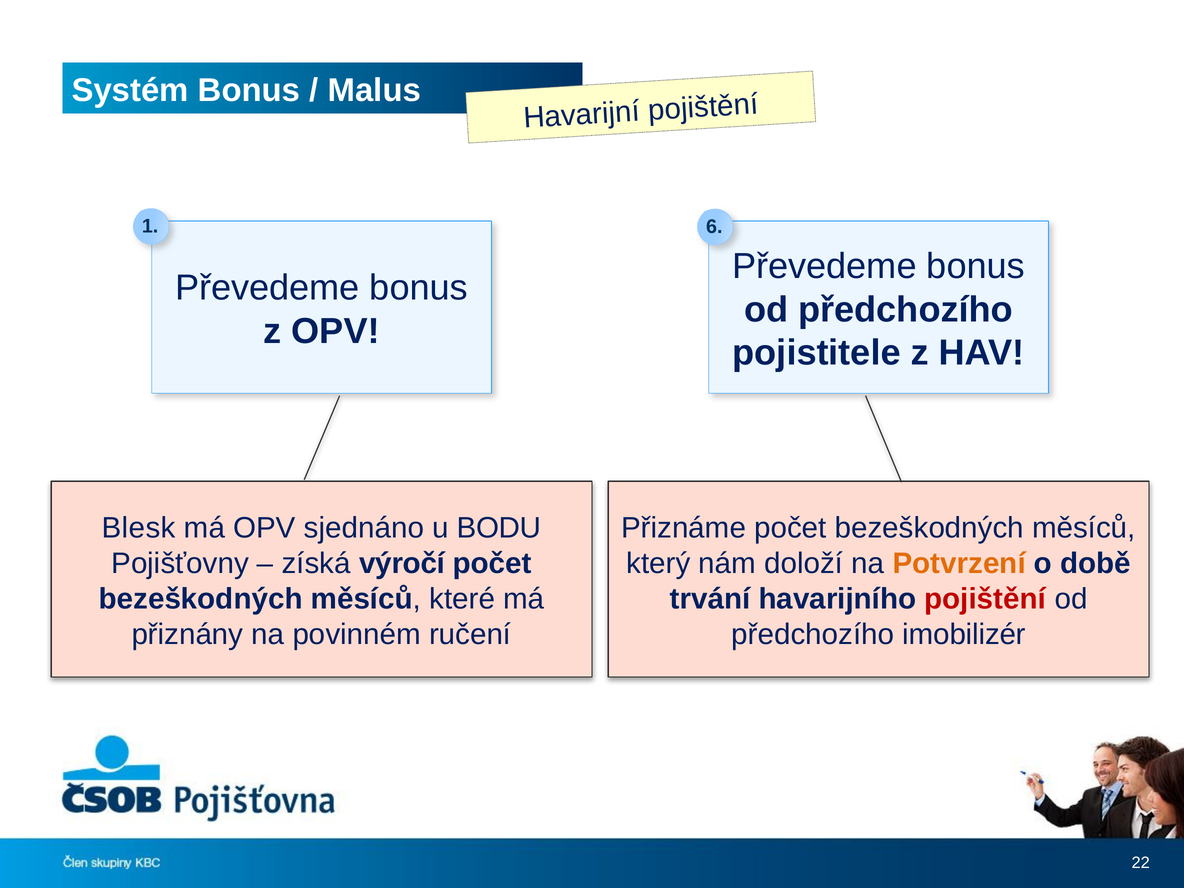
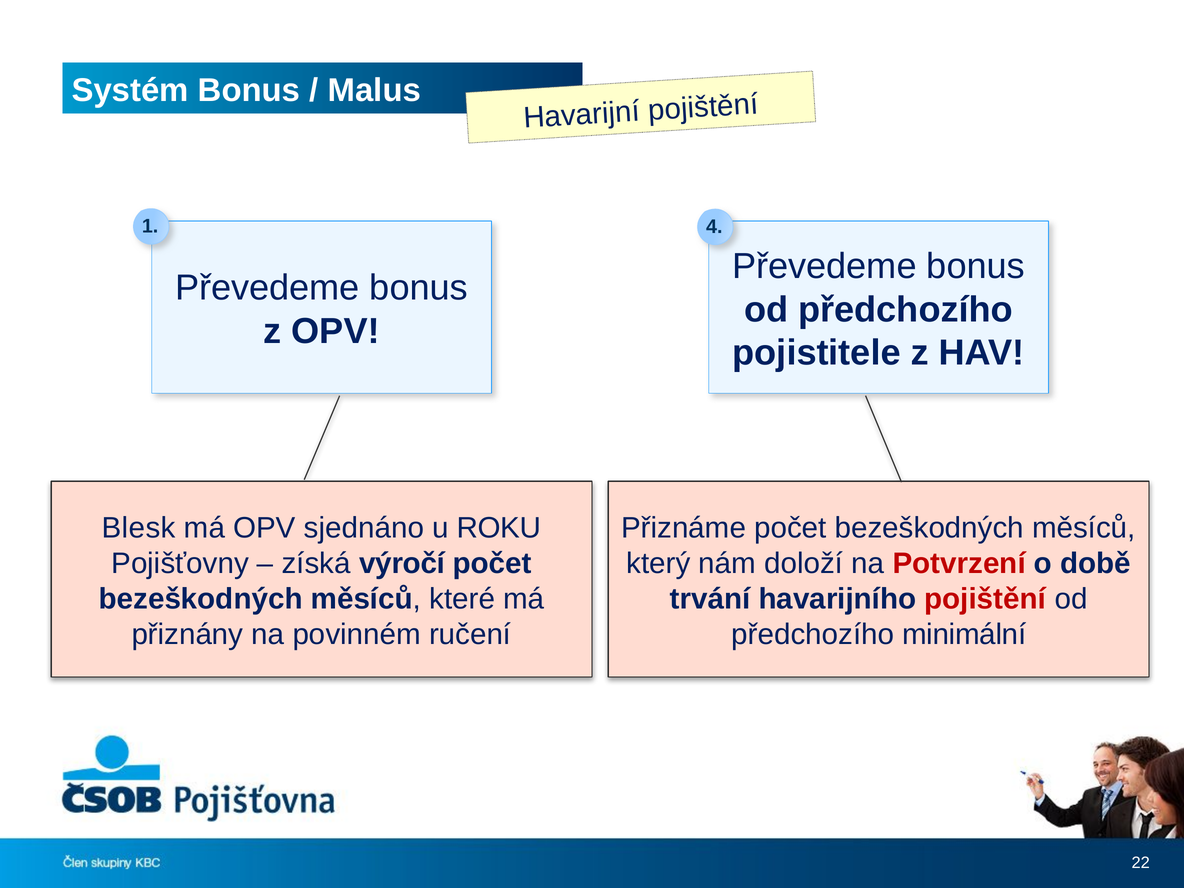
6: 6 -> 4
BODU: BODU -> ROKU
Potvrzení colour: orange -> red
imobilizér: imobilizér -> minimální
